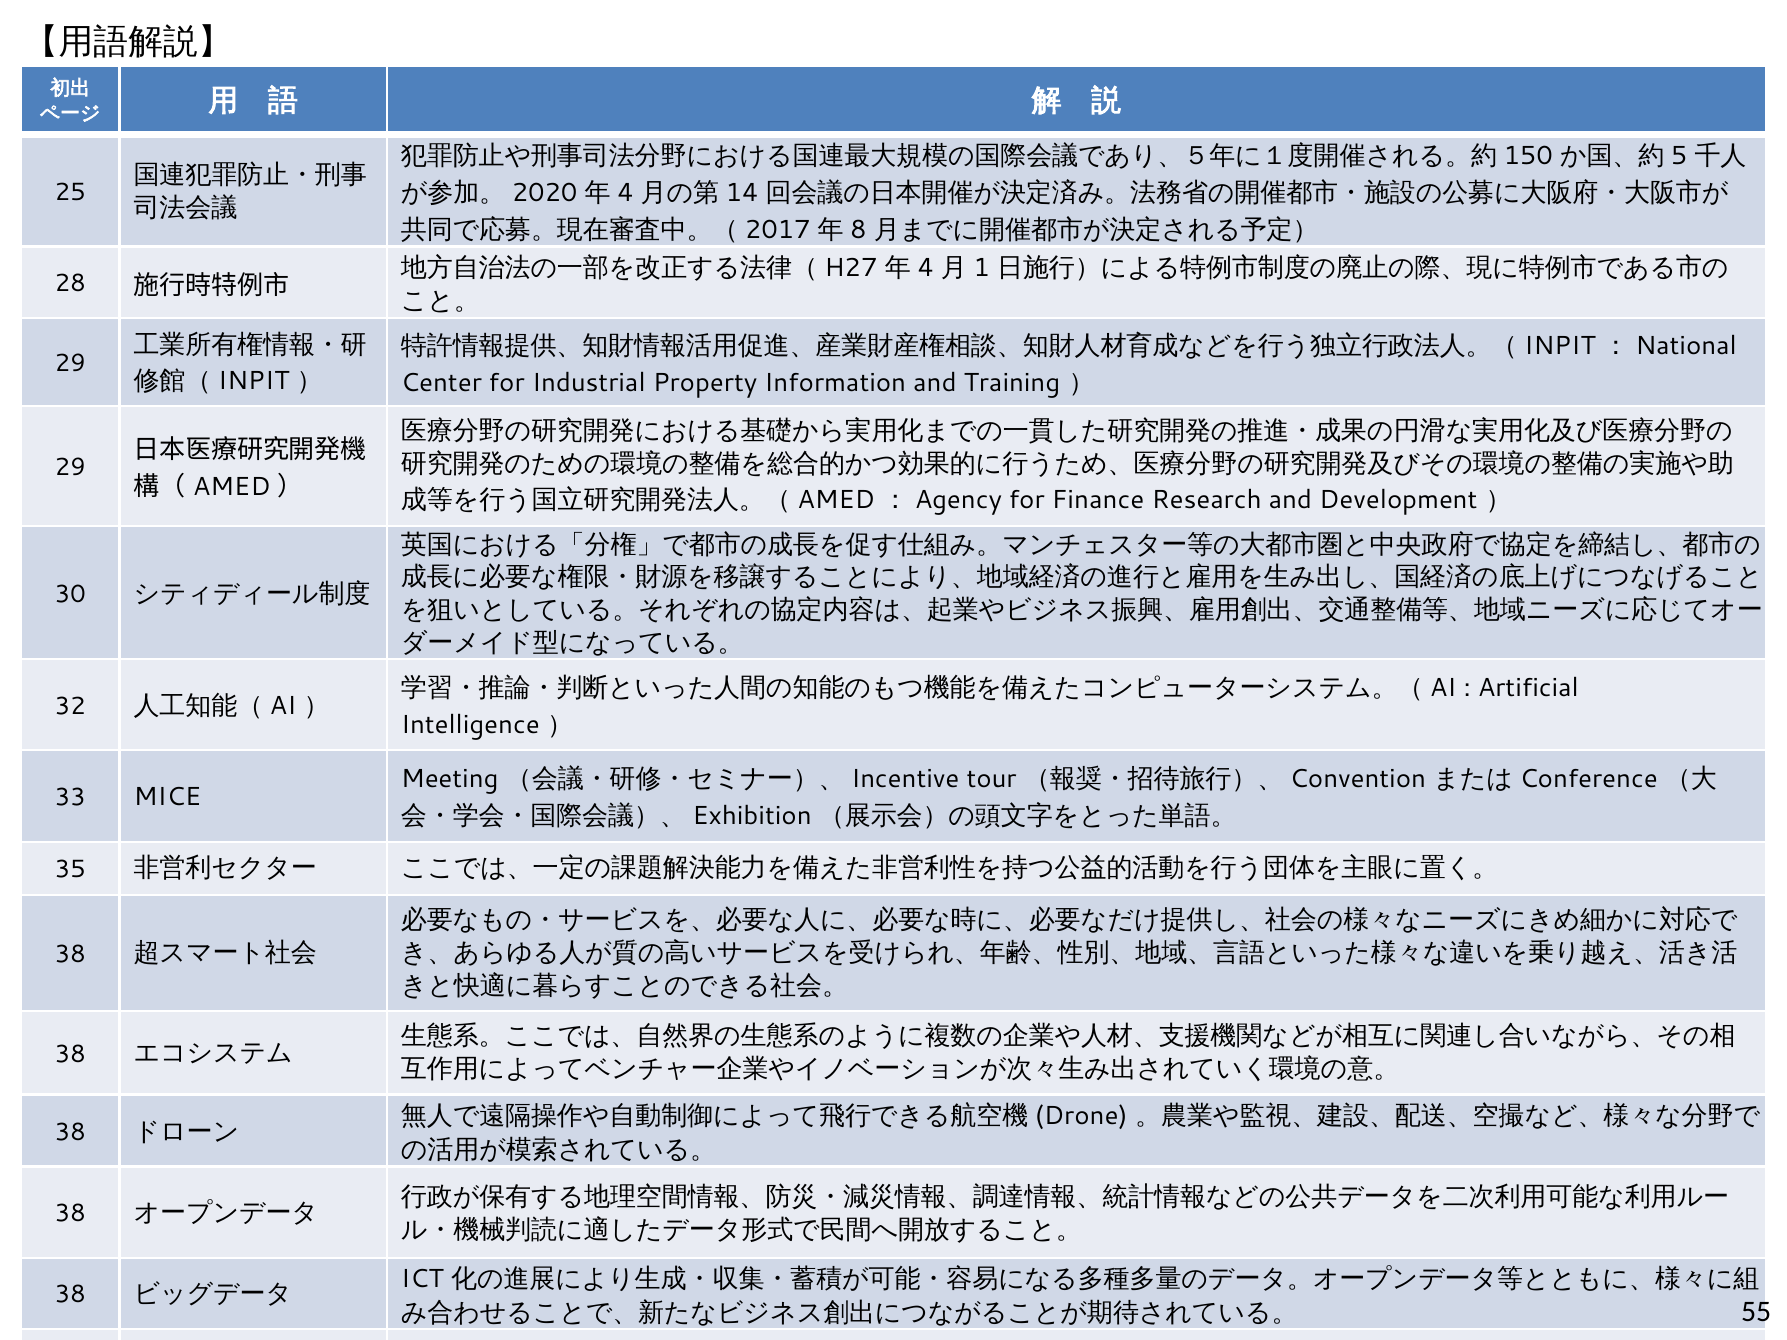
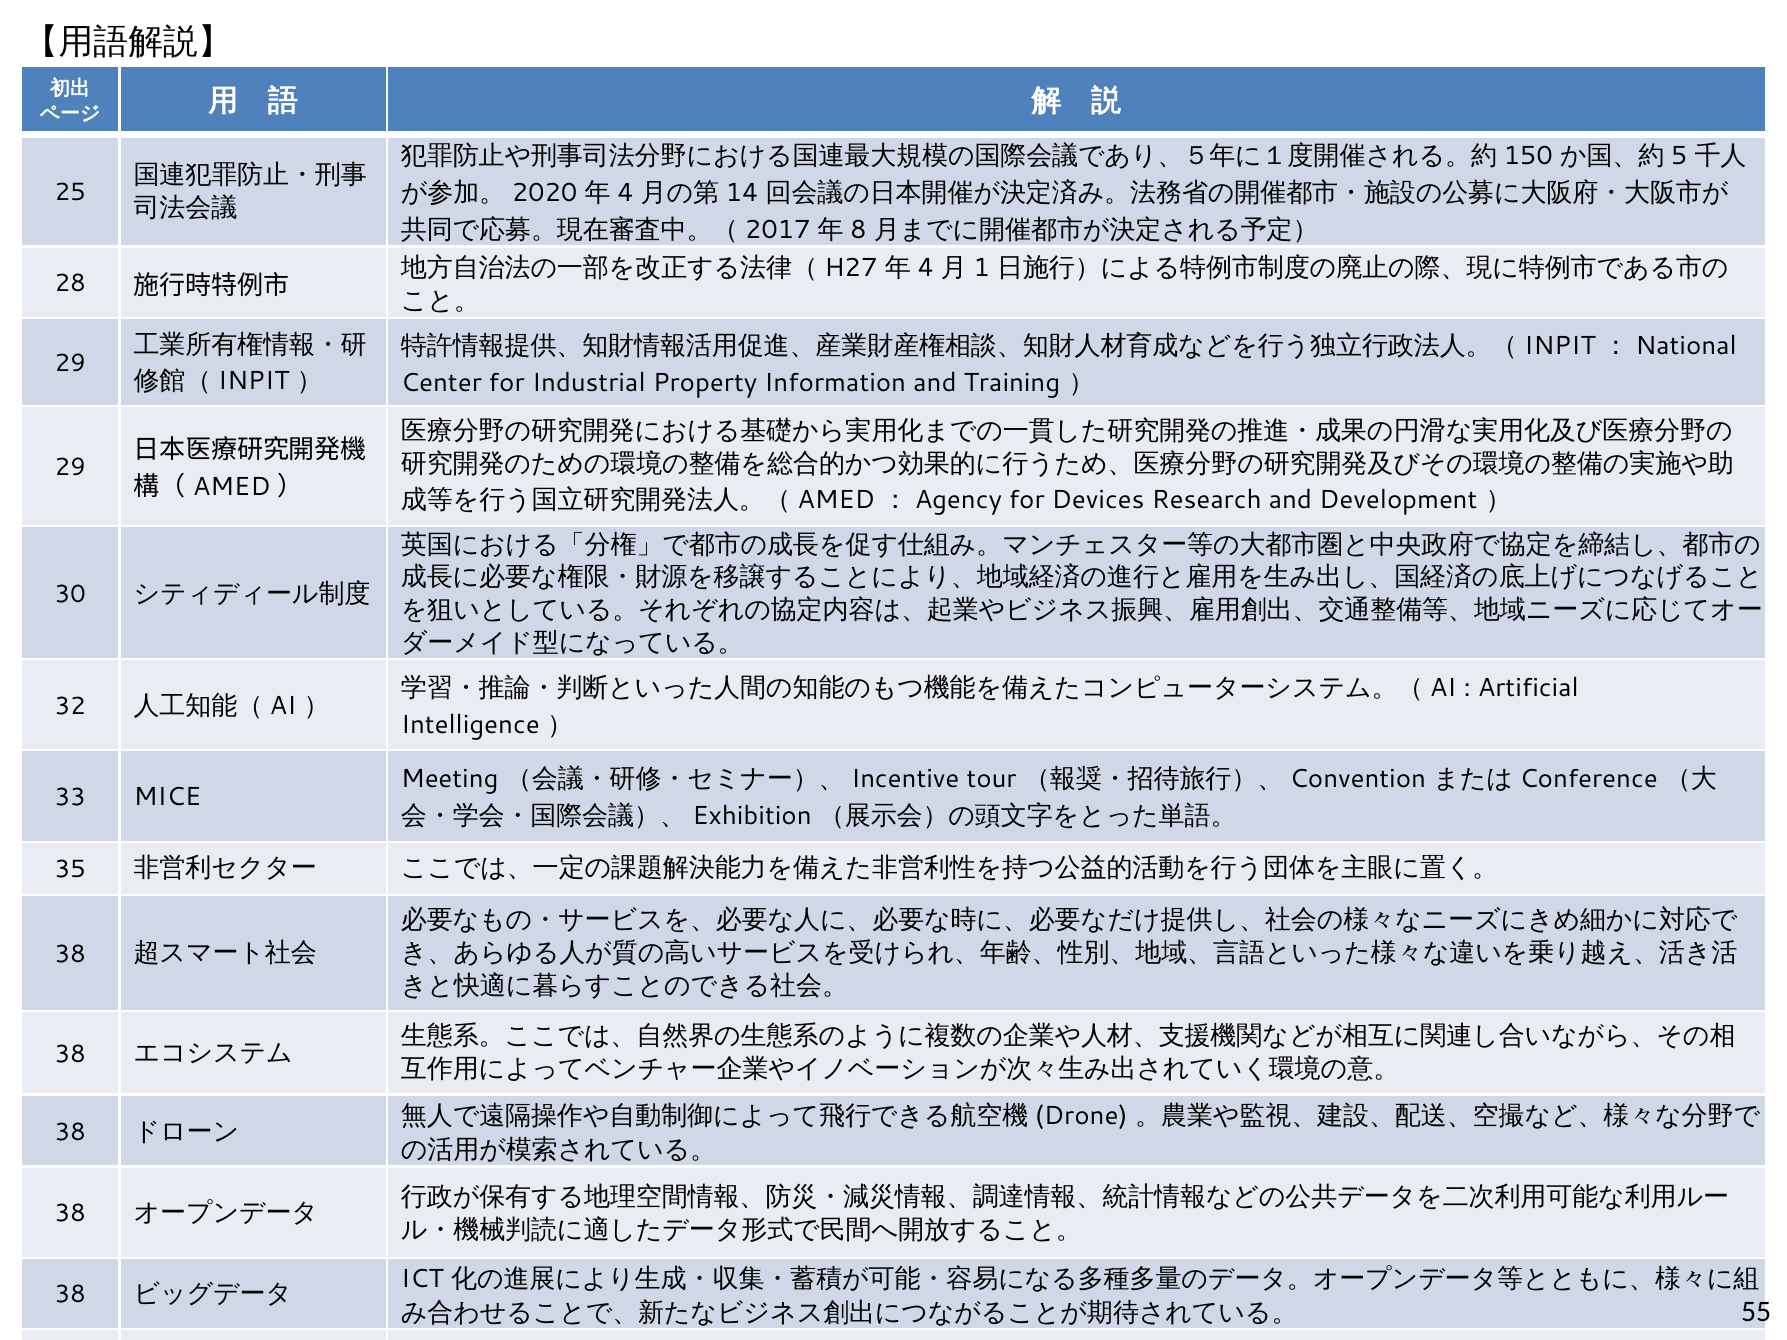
Finance: Finance -> Devices
